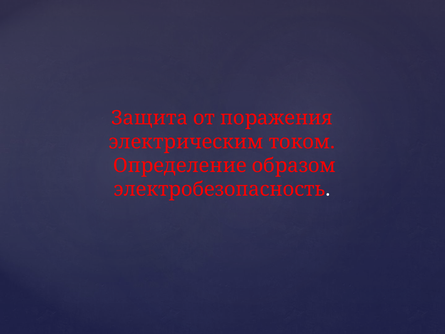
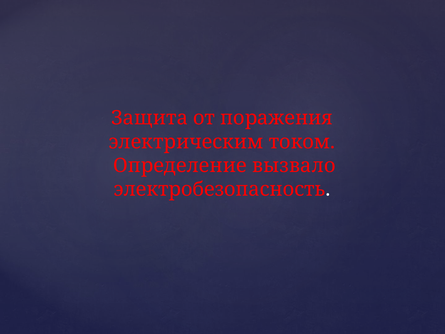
образом: образом -> вызвало
